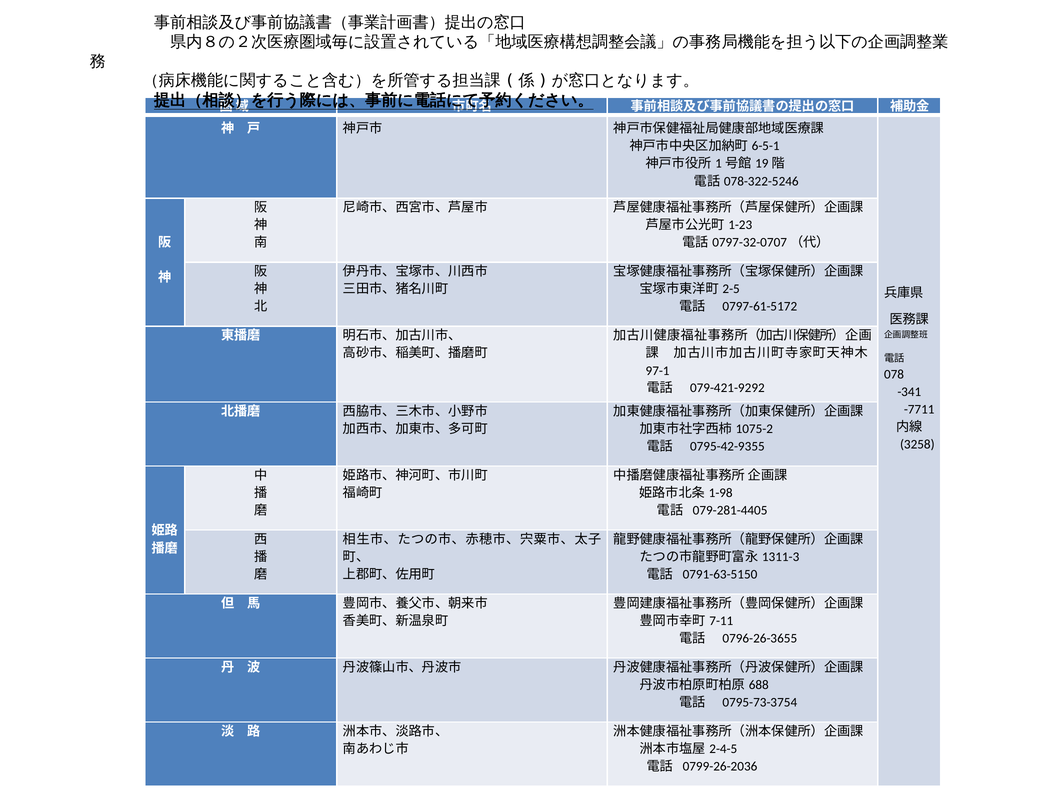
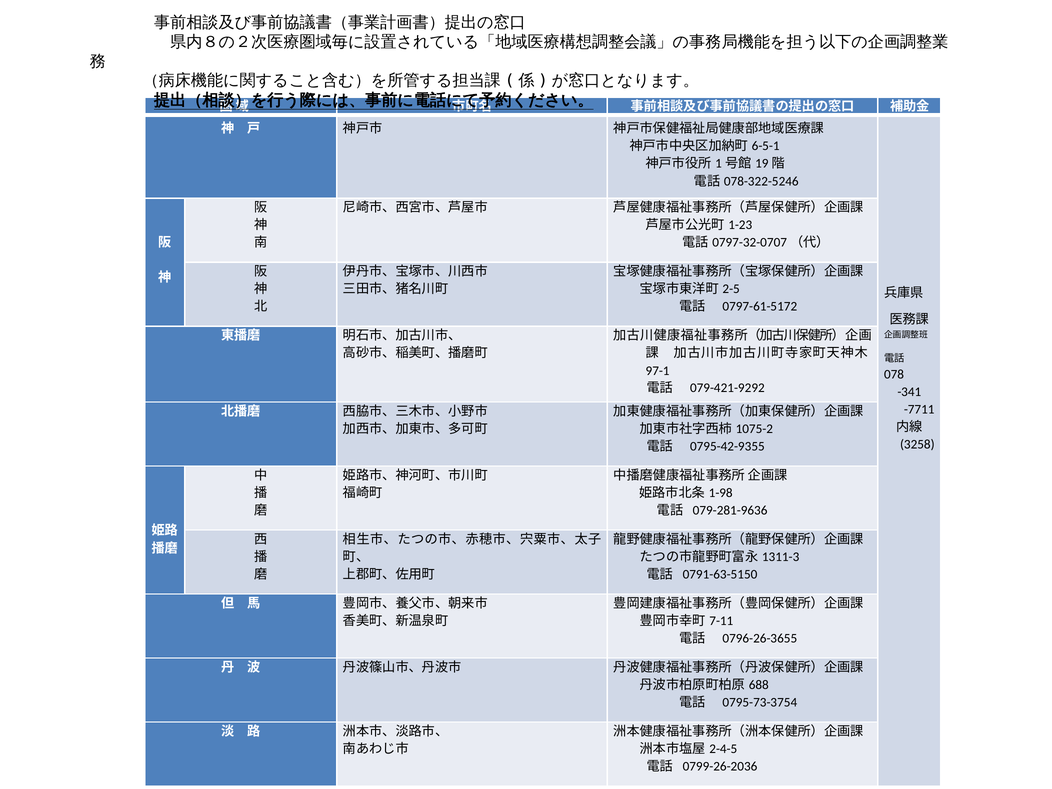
079-281-4405: 079-281-4405 -> 079-281-9636
